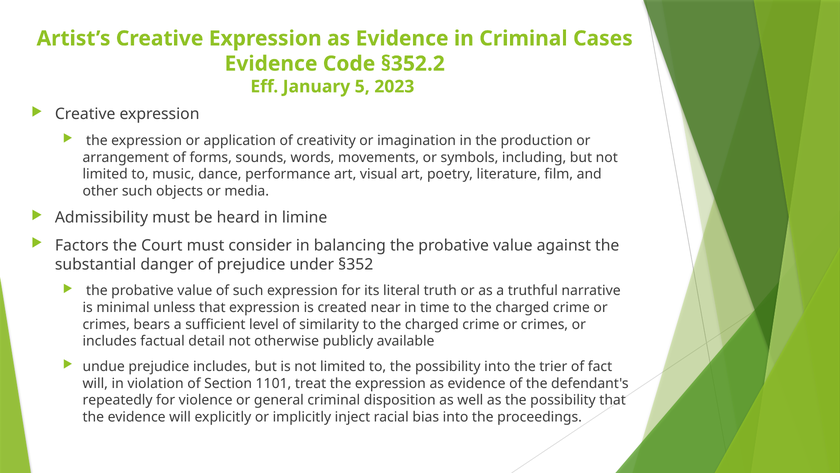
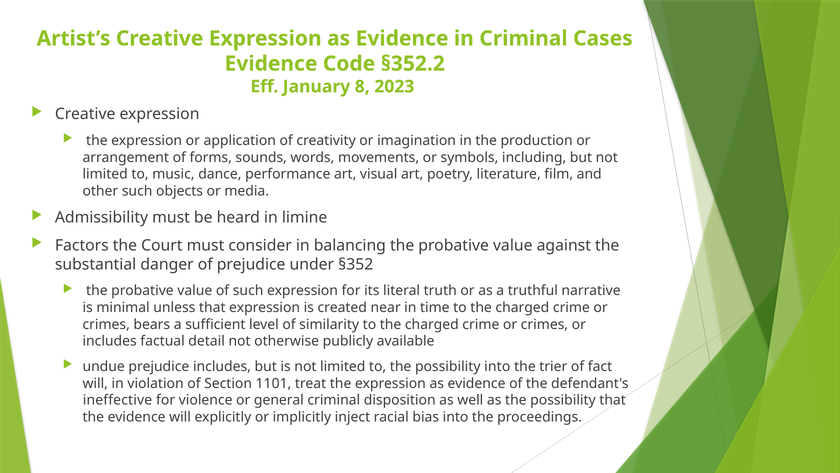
5: 5 -> 8
repeatedly: repeatedly -> ineffective
